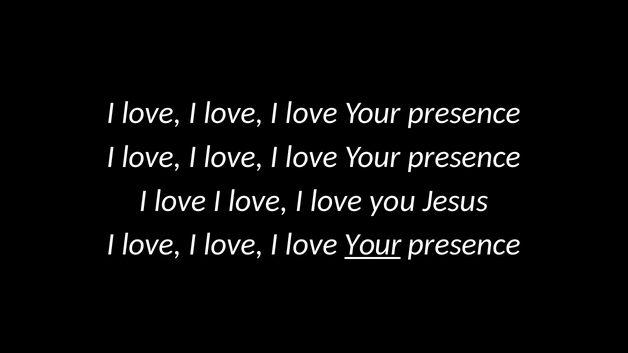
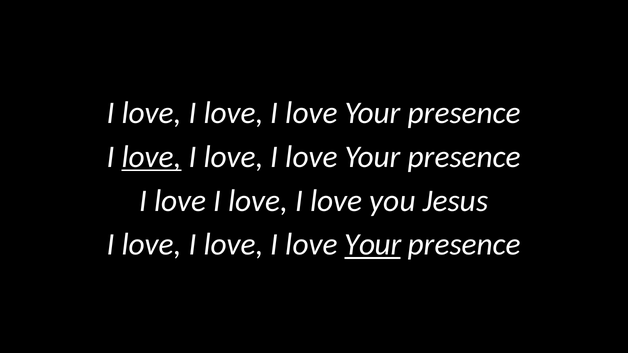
love at (152, 157) underline: none -> present
